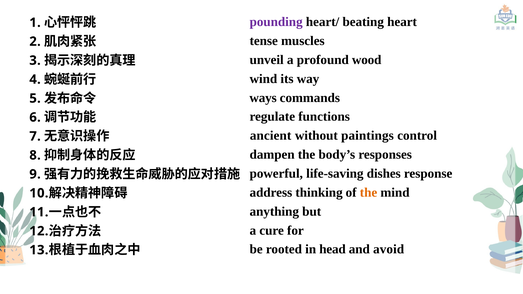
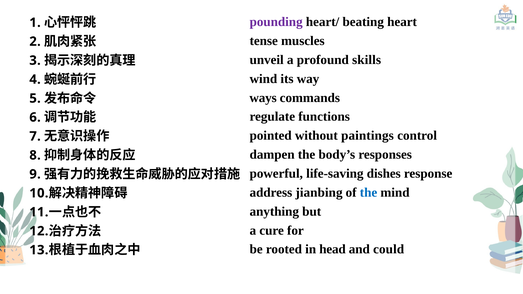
wood: wood -> skills
ancient: ancient -> pointed
thinking: thinking -> jianbing
the at (369, 193) colour: orange -> blue
avoid: avoid -> could
